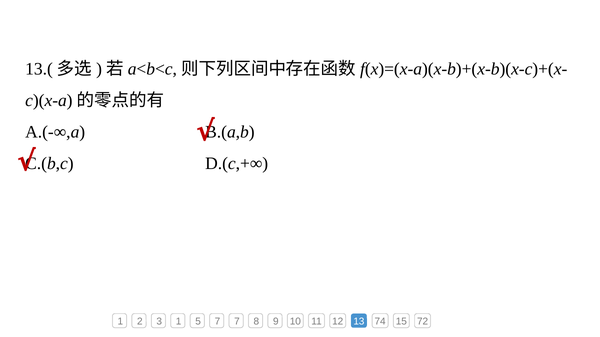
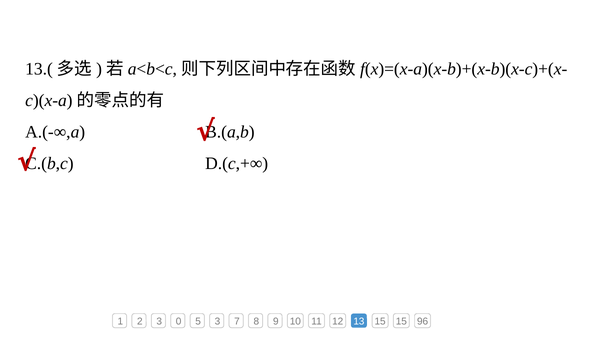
3 1: 1 -> 0
5 7: 7 -> 3
13 74: 74 -> 15
72: 72 -> 96
